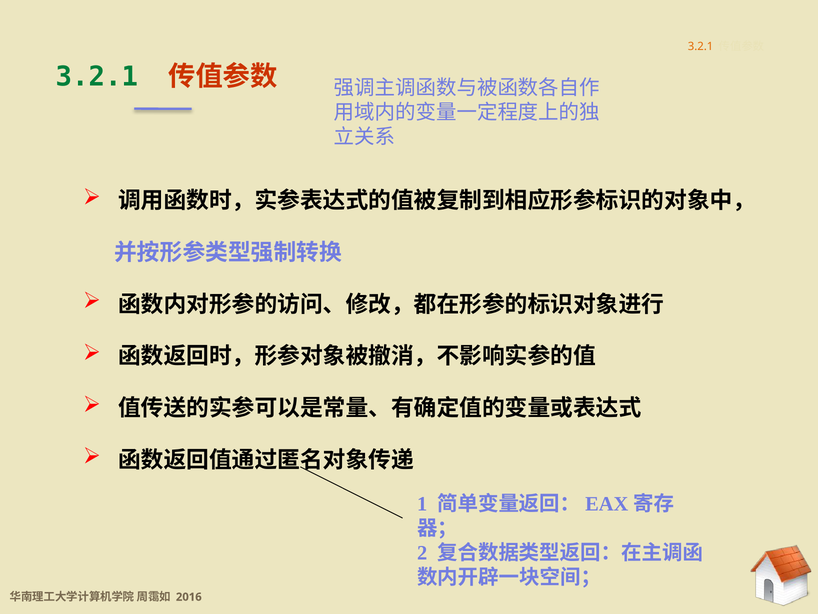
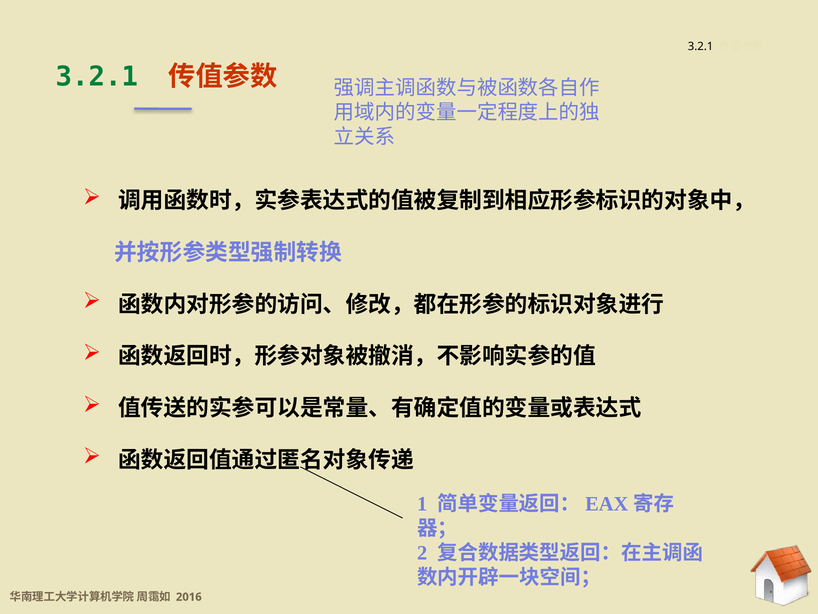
3.2.1 at (701, 46) colour: orange -> black
